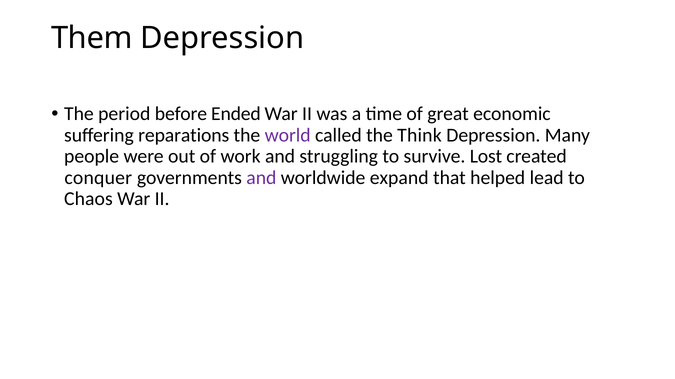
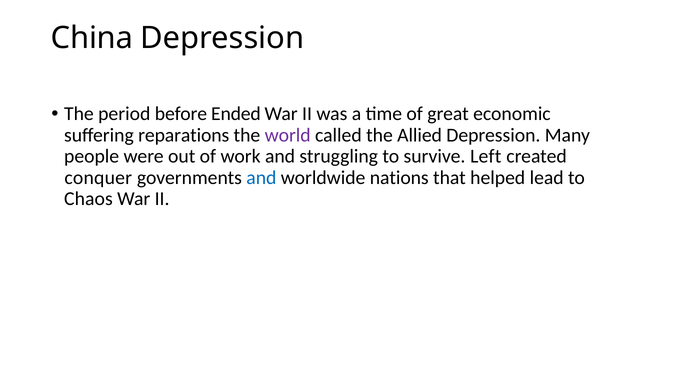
Them: Them -> China
Think: Think -> Allied
Lost: Lost -> Left
and at (261, 178) colour: purple -> blue
expand: expand -> nations
